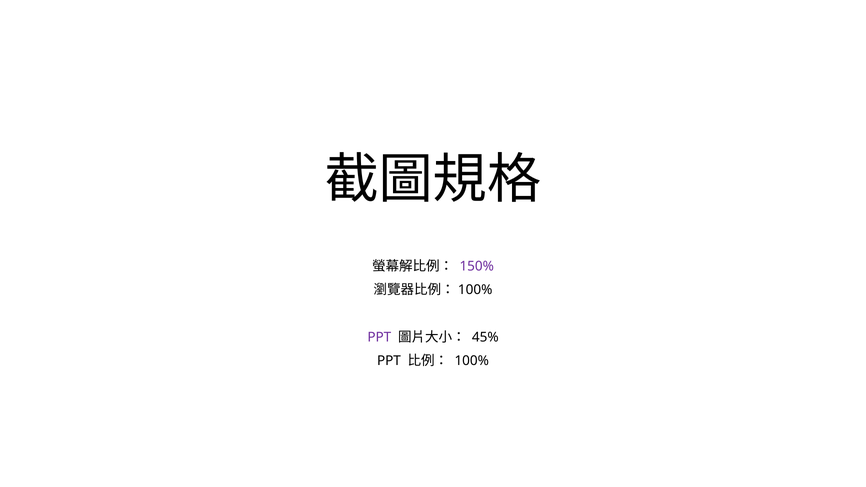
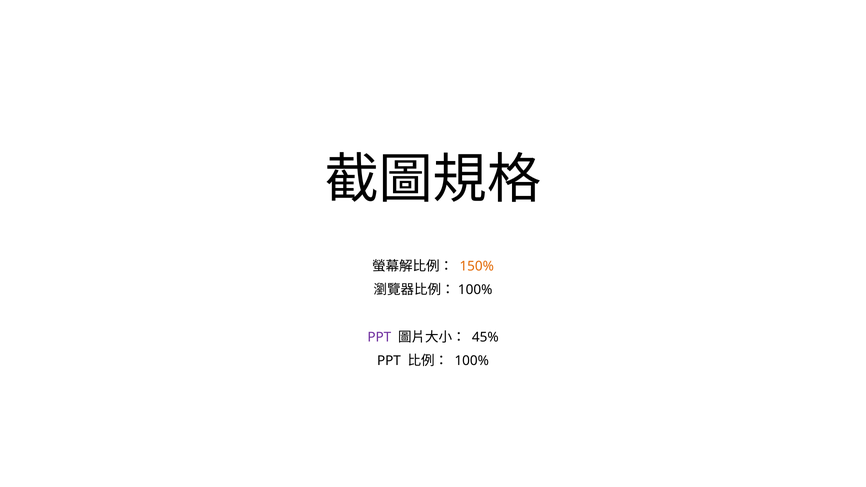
150% colour: purple -> orange
